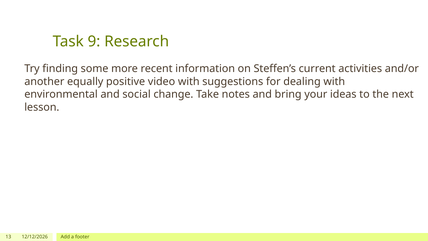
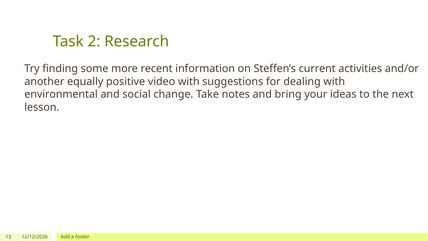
9: 9 -> 2
